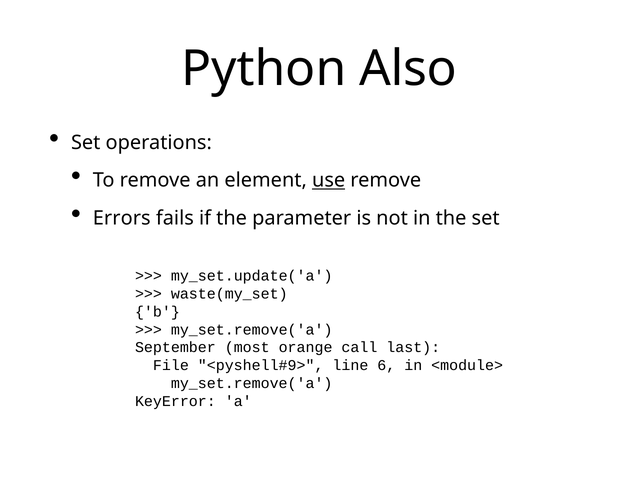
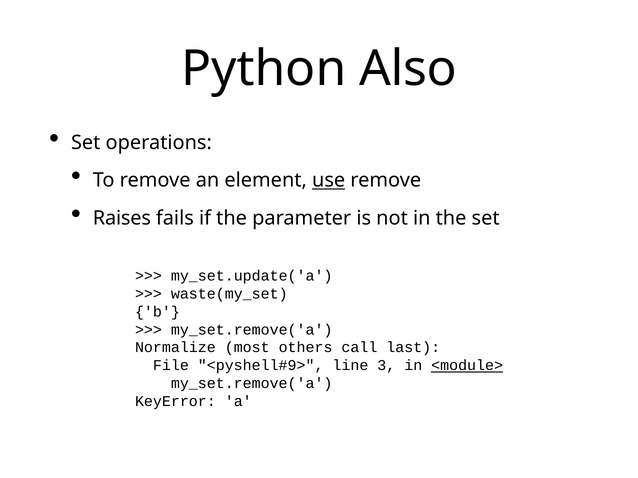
Errors: Errors -> Raises
September: September -> Normalize
orange: orange -> others
6: 6 -> 3
<module> underline: none -> present
